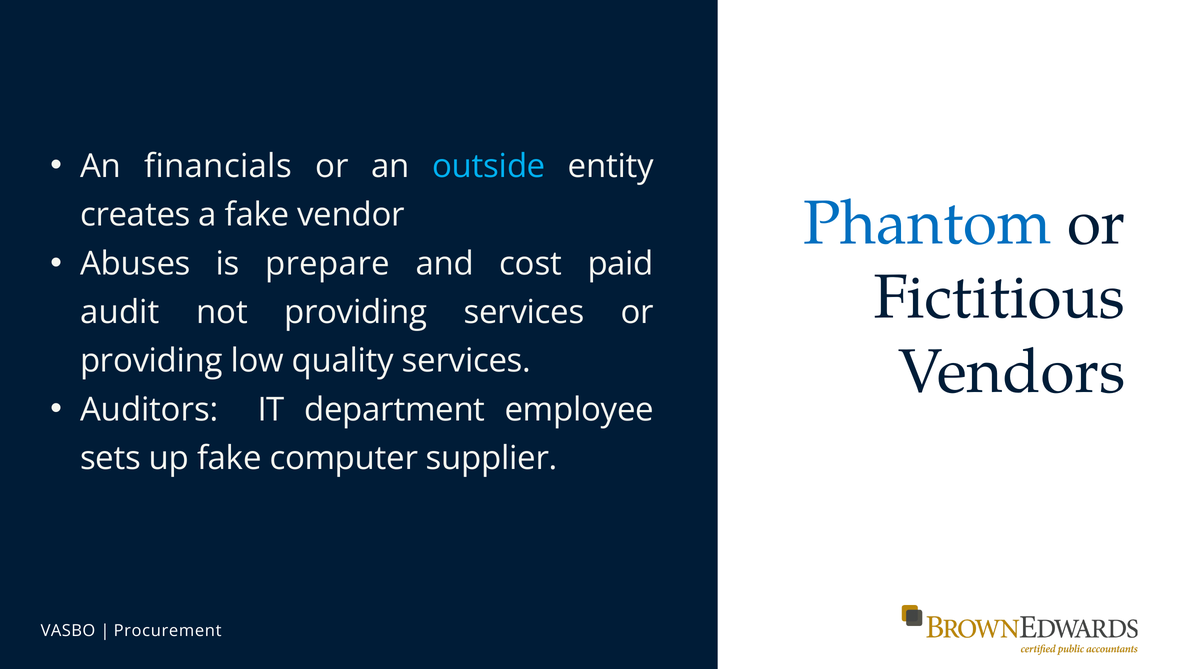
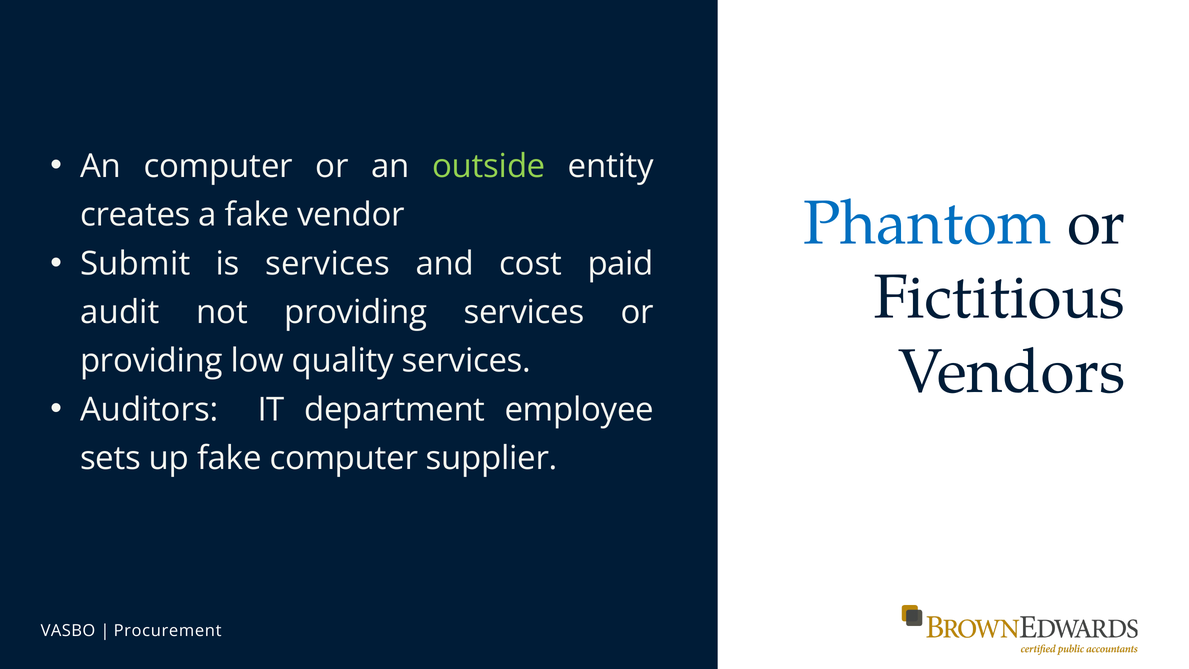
An financials: financials -> computer
outside colour: light blue -> light green
Abuses: Abuses -> Submit
is prepare: prepare -> services
